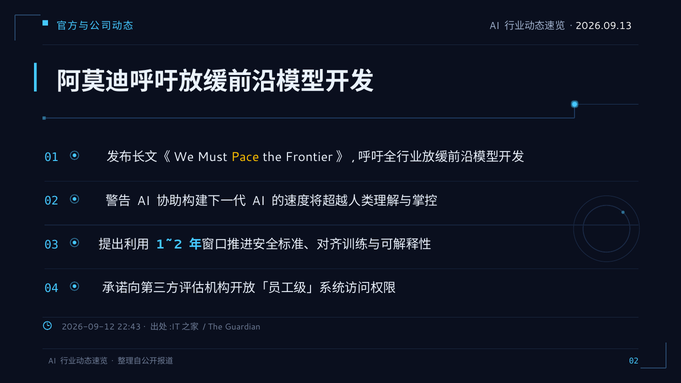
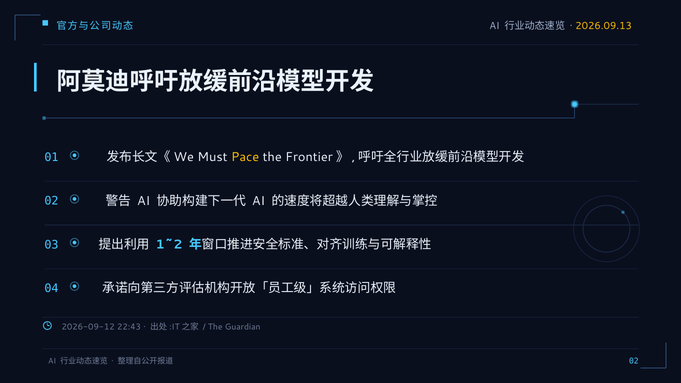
2026.09.13 colour: white -> yellow
